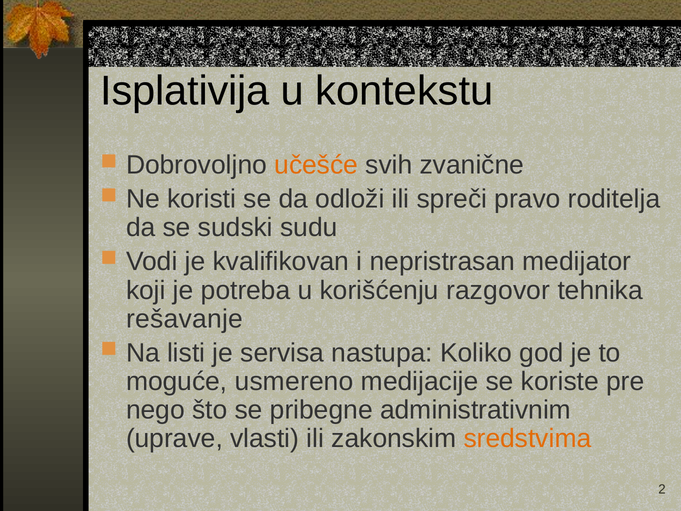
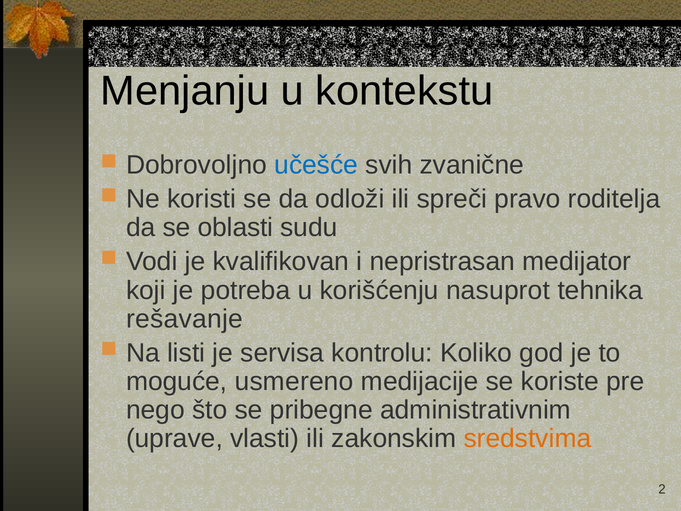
Isplativija: Isplativija -> Menjanju
učešće colour: orange -> blue
sudski: sudski -> oblasti
razgovor: razgovor -> nasuprot
nastupa: nastupa -> kontrolu
